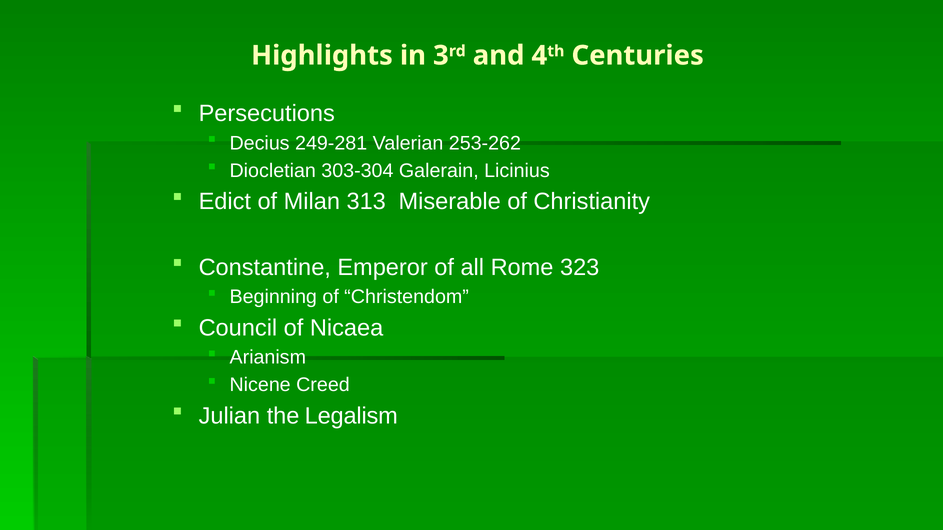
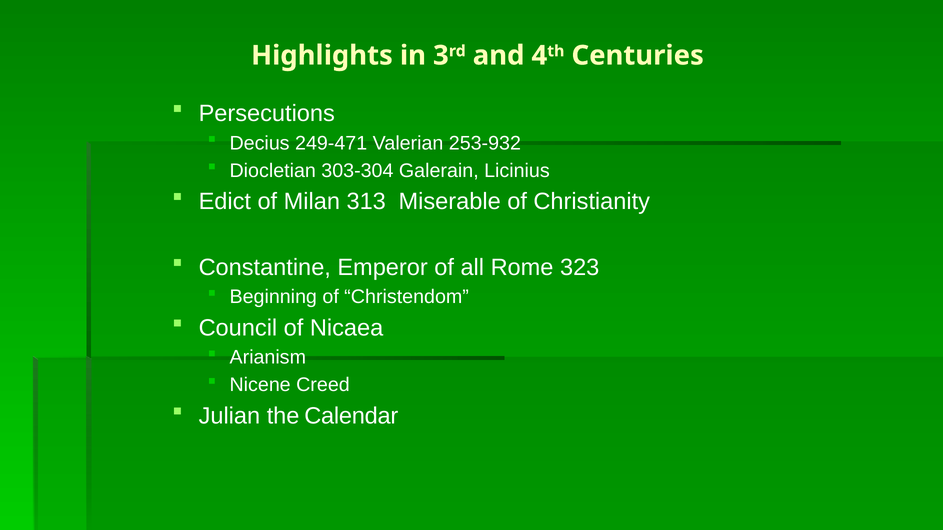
249-281: 249-281 -> 249-471
253-262: 253-262 -> 253-932
Legalism: Legalism -> Calendar
